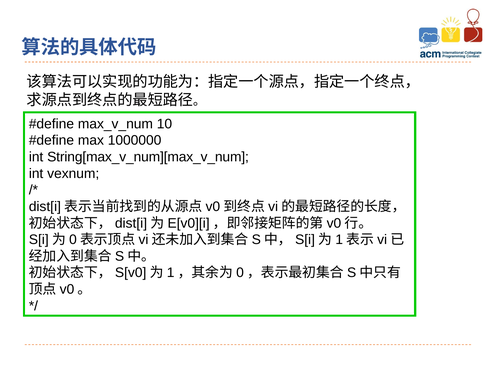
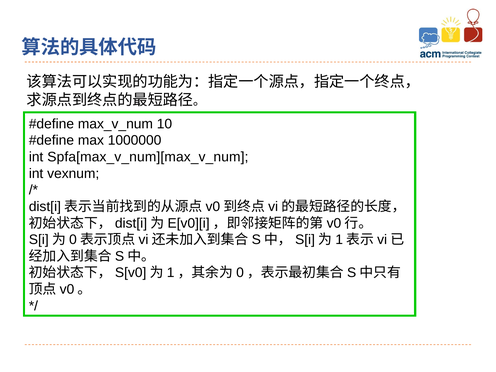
String[max_v_num][max_v_num: String[max_v_num][max_v_num -> Spfa[max_v_num][max_v_num
